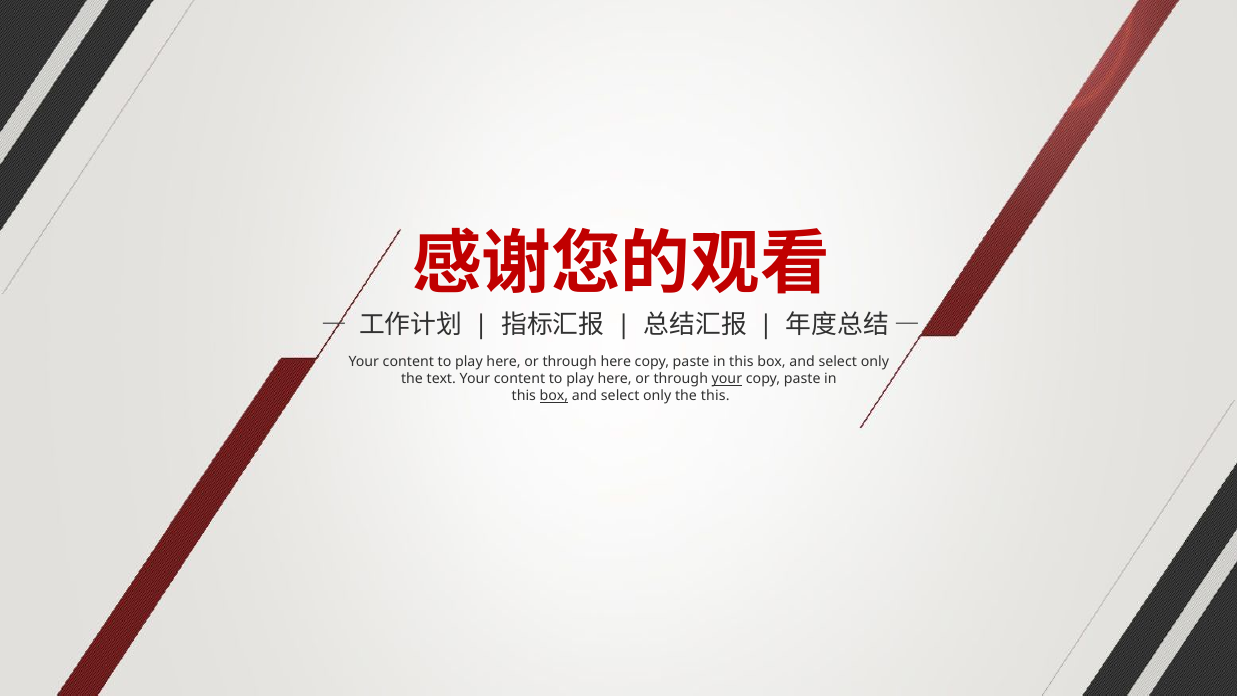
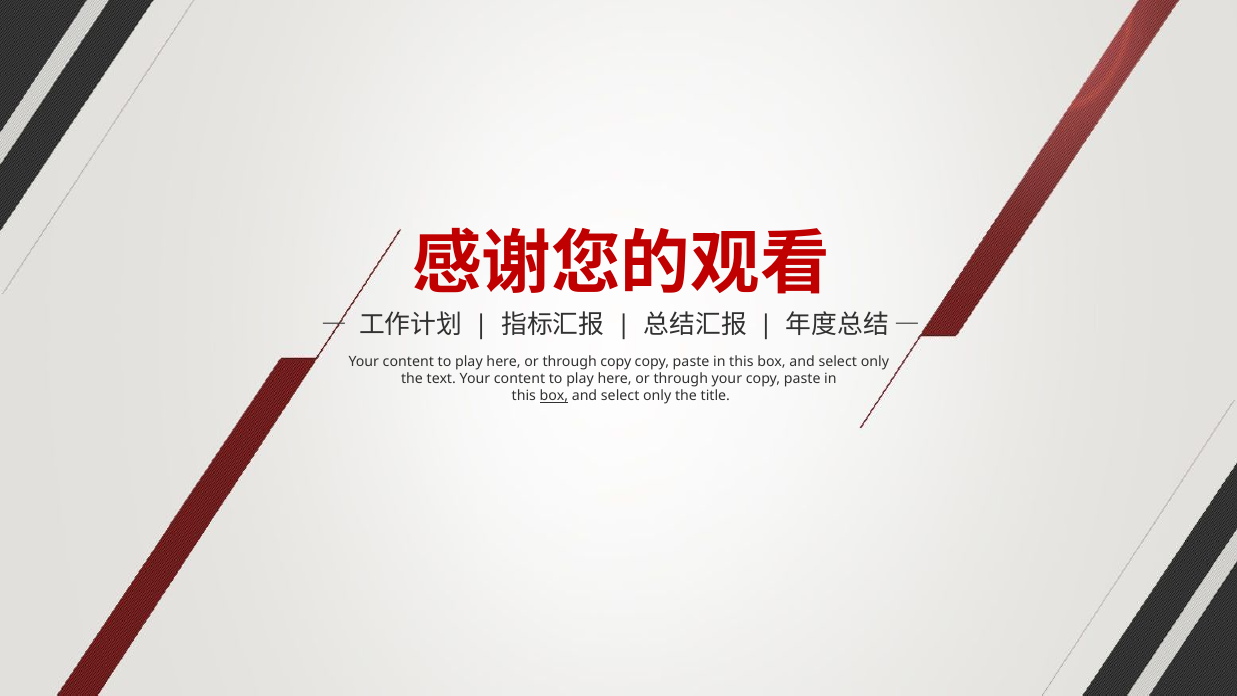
through here: here -> copy
your at (727, 379) underline: present -> none
the this: this -> title
